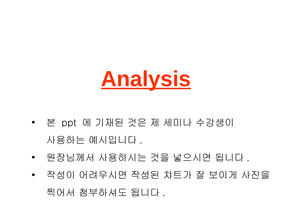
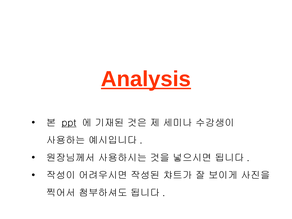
ppt underline: none -> present
